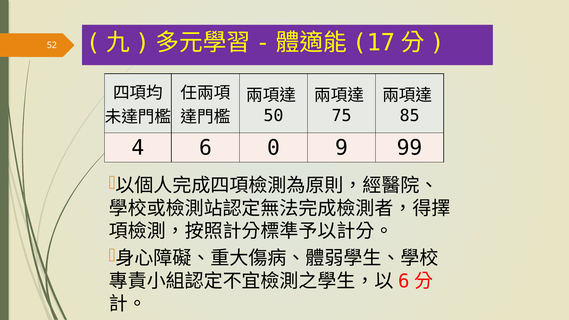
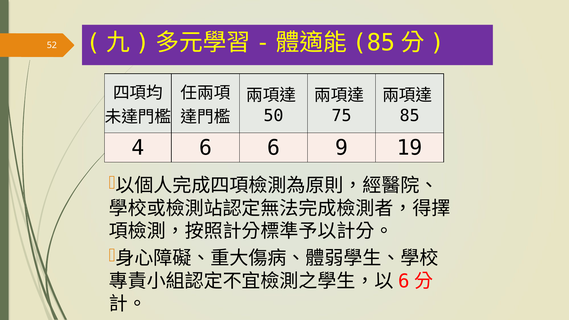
17 at (374, 43): 17 -> 85
6 0: 0 -> 6
99: 99 -> 19
